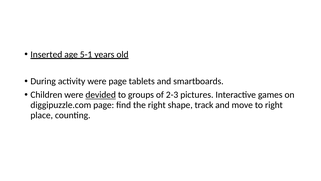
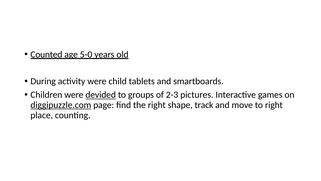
Inserted: Inserted -> Counted
5-1: 5-1 -> 5-0
were page: page -> child
diggipuzzle.com underline: none -> present
